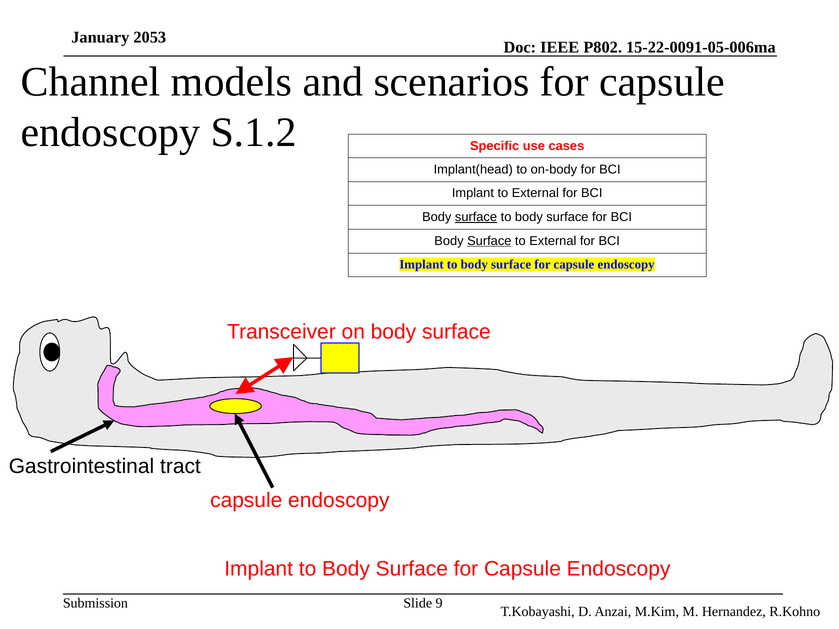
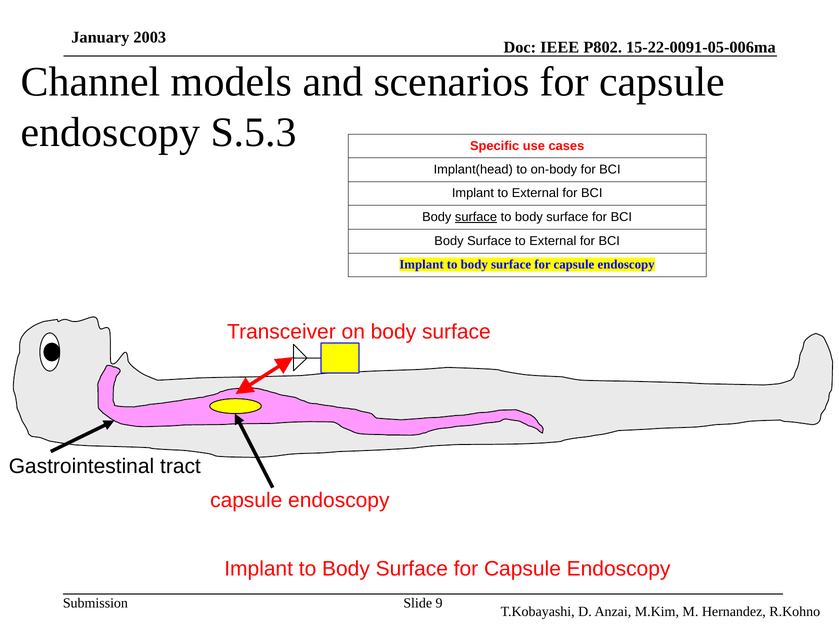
2053: 2053 -> 2003
S.1.2: S.1.2 -> S.5.3
Surface at (489, 241) underline: present -> none
